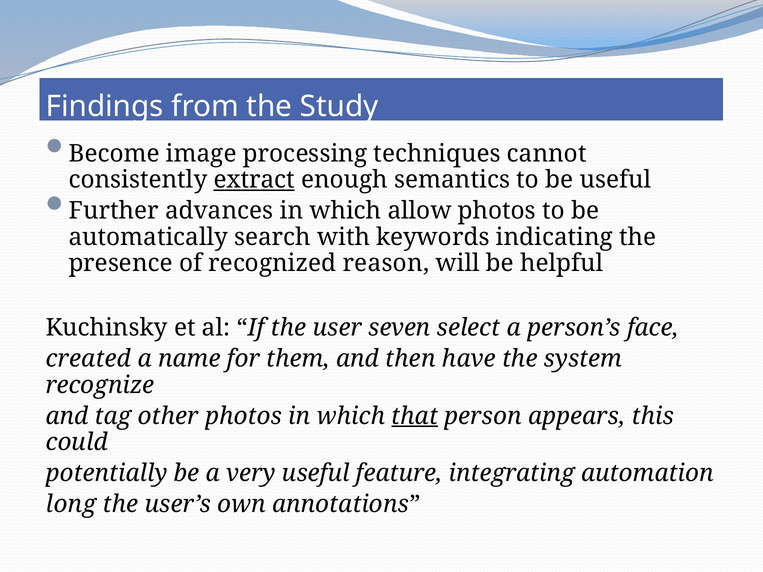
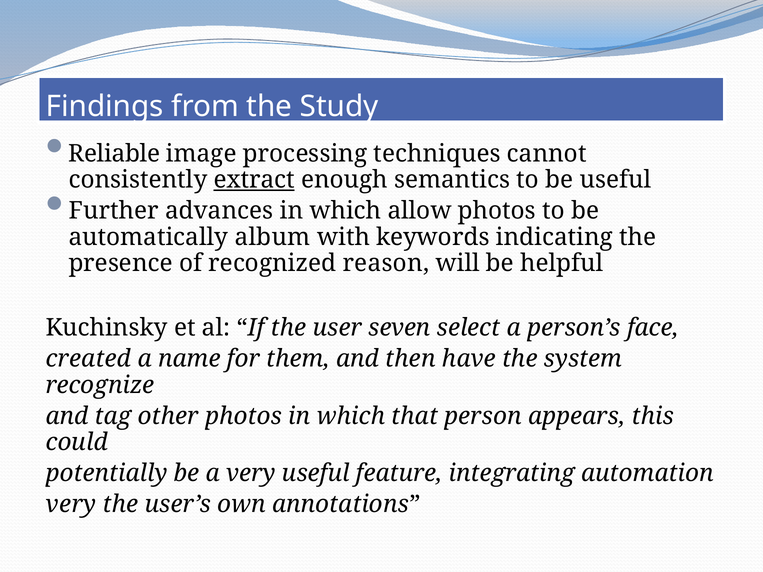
Become: Become -> Reliable
search: search -> album
that underline: present -> none
long at (71, 504): long -> very
